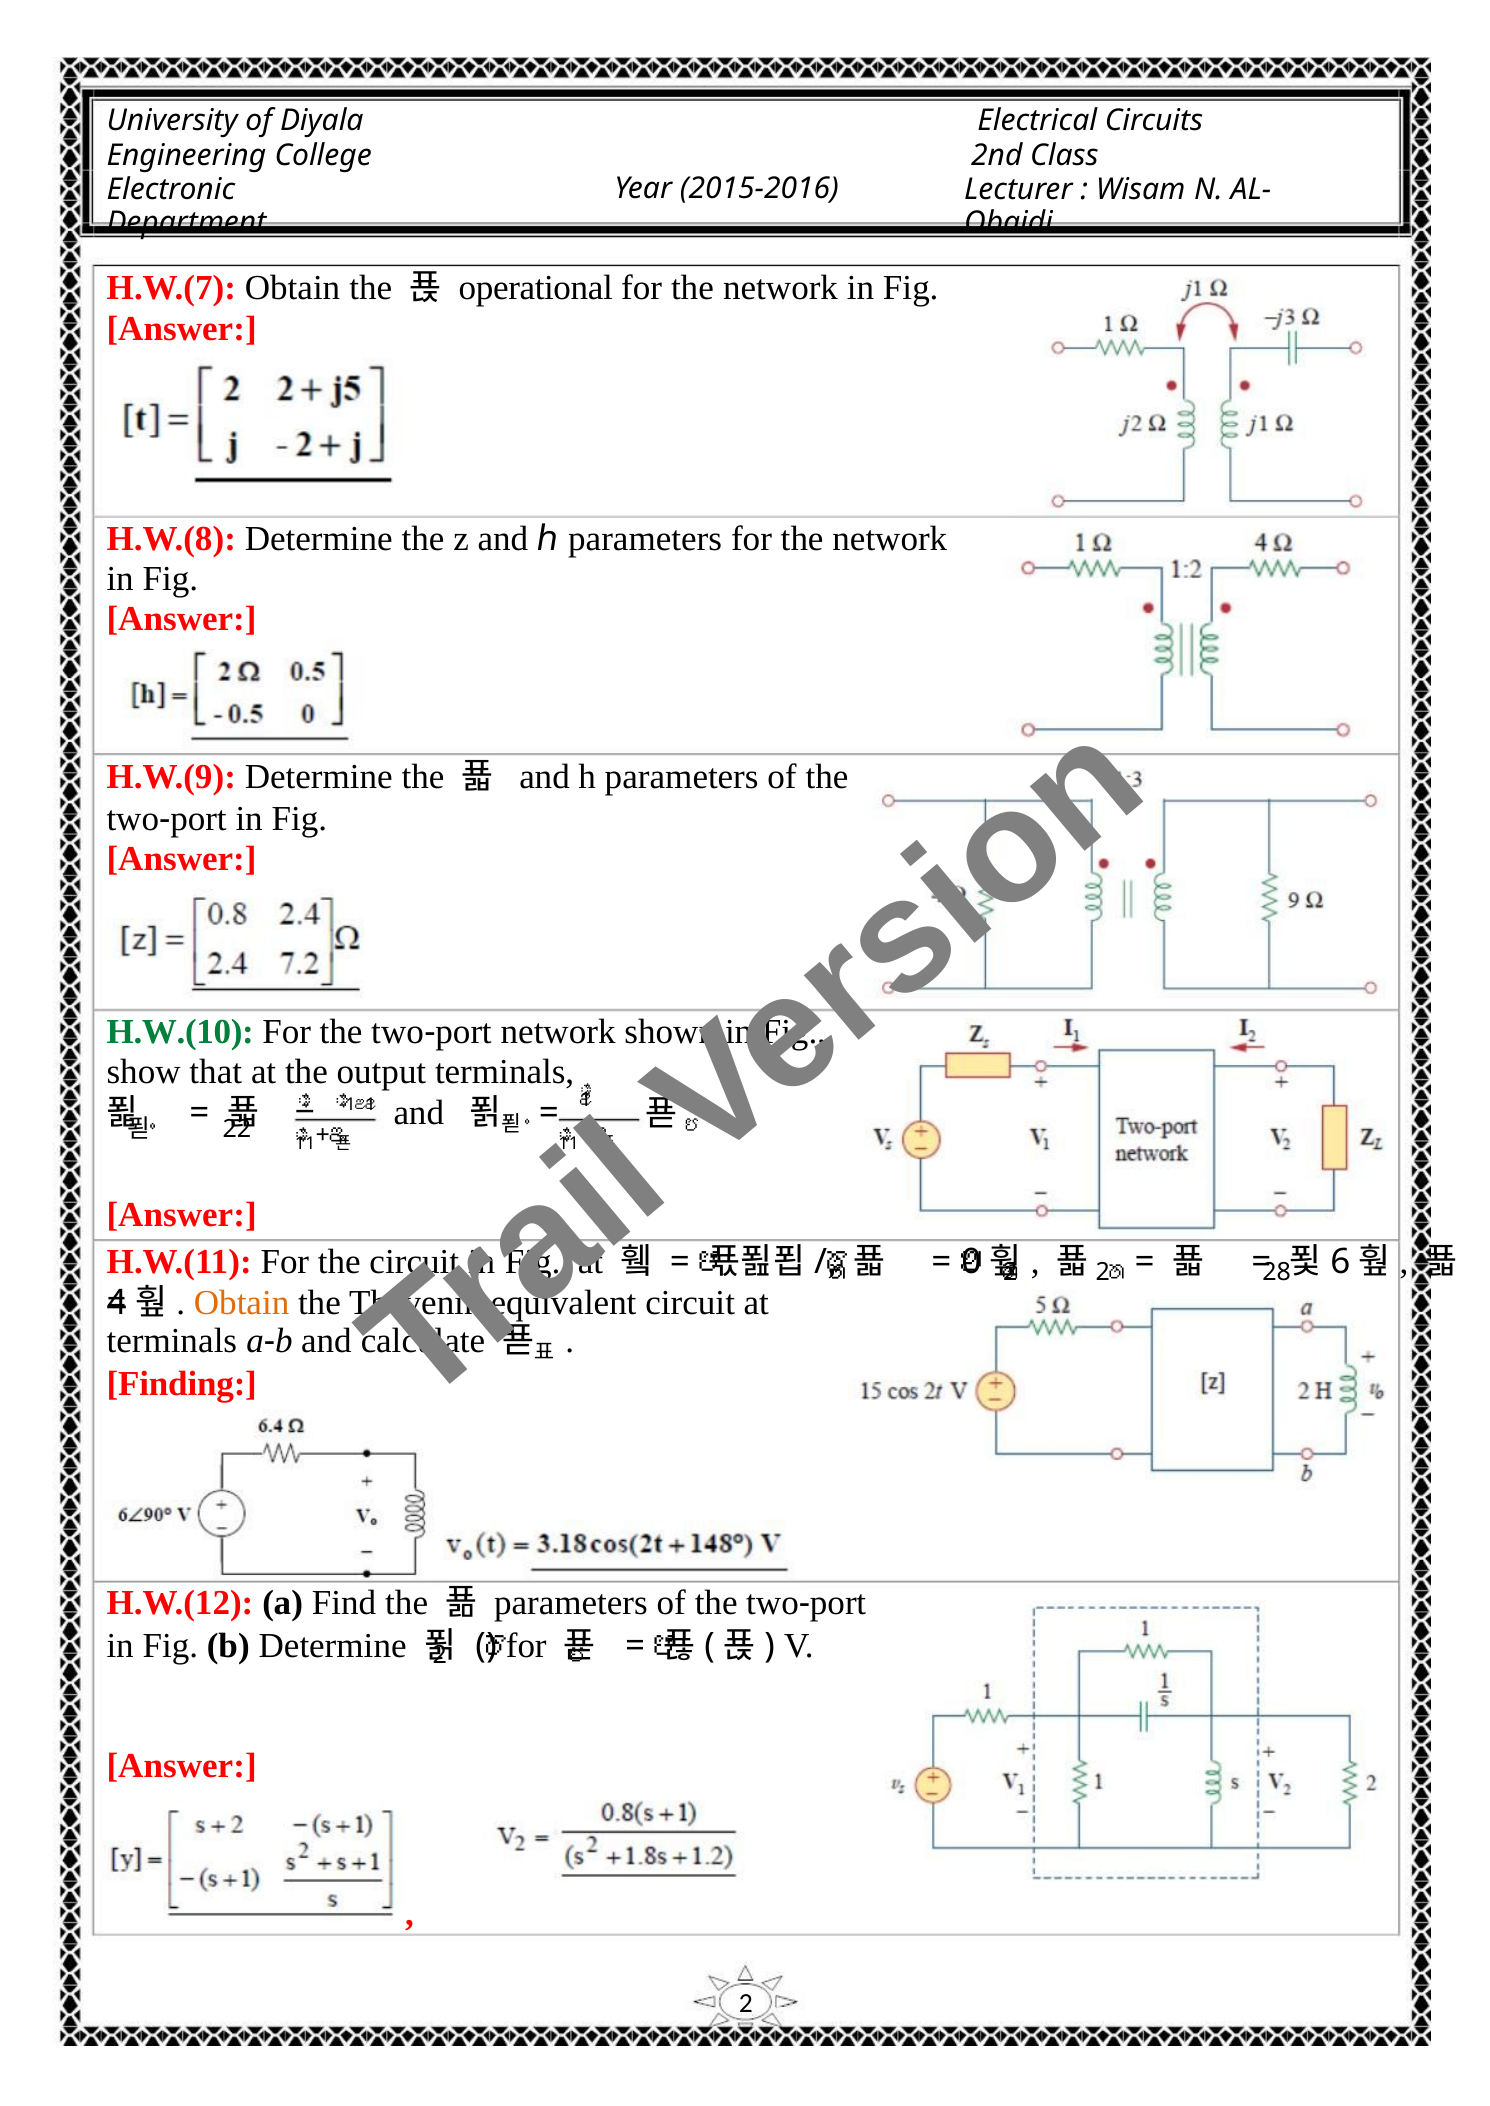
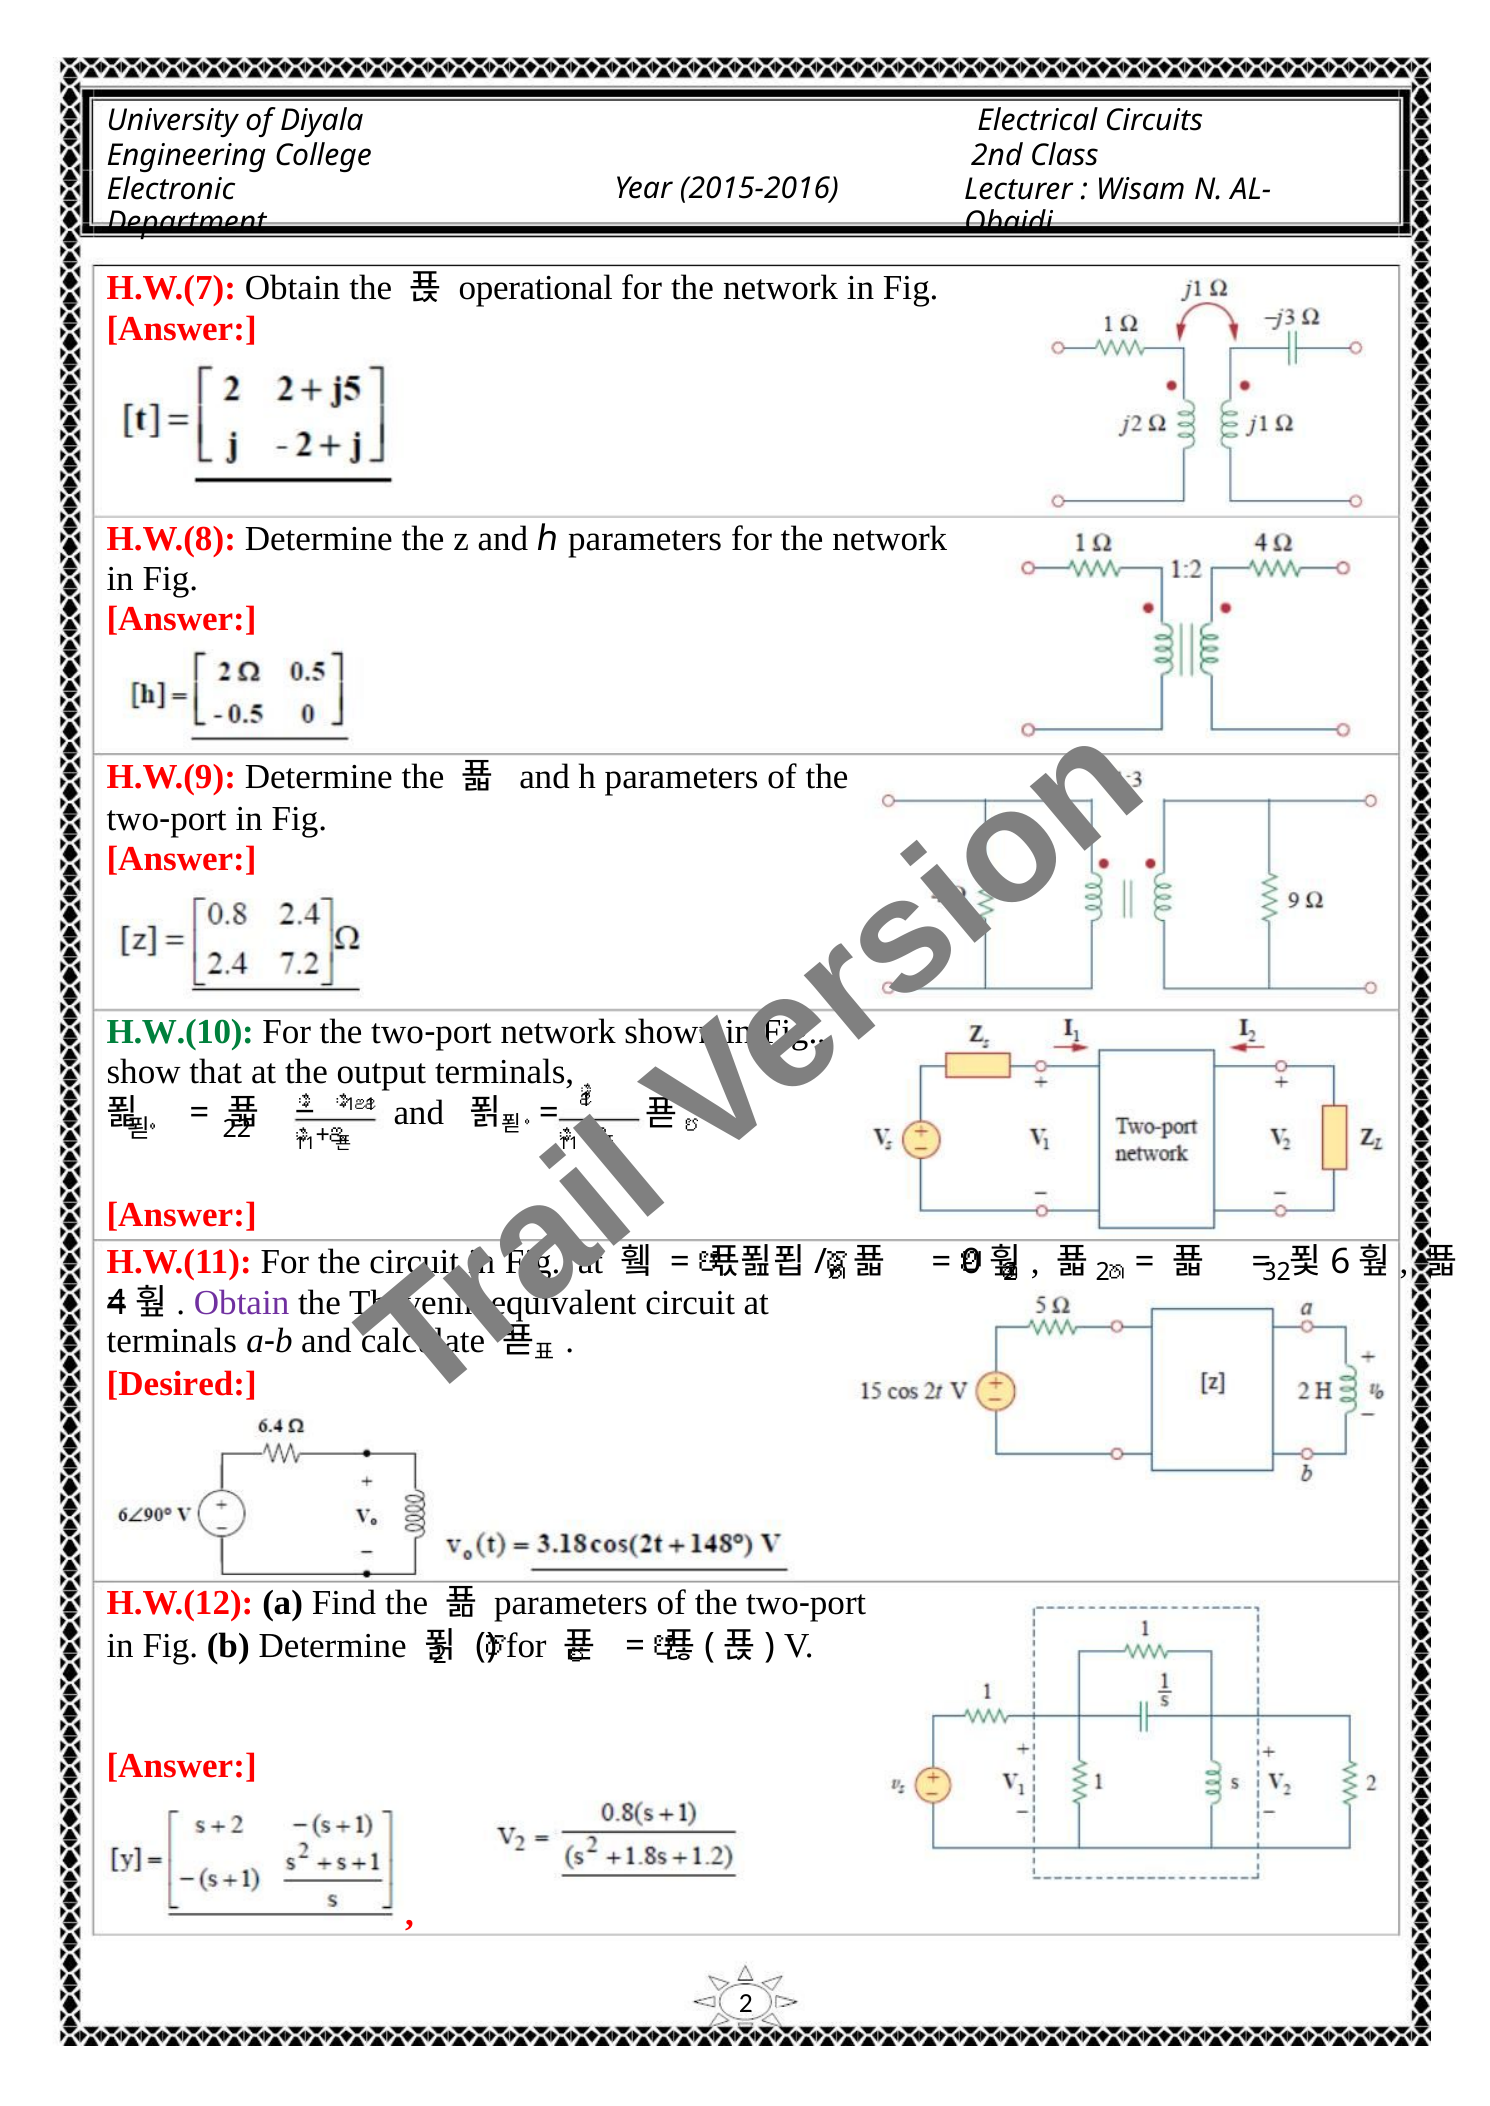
28: 28 -> 32
Obtain at (242, 1303) colour: orange -> purple
Finding: Finding -> Desired
